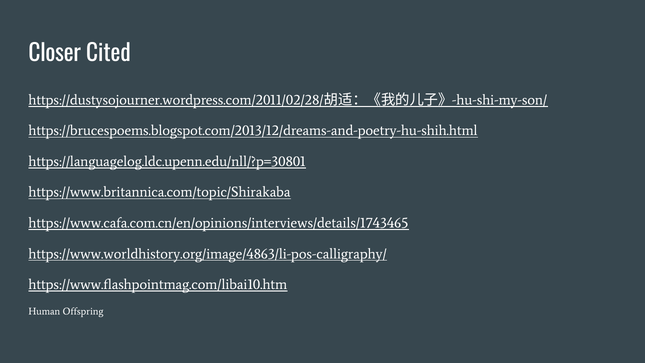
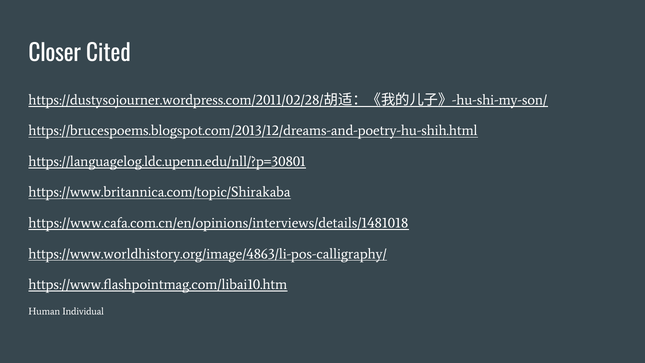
https://www.cafa.com.cn/en/opinions/interviews/details/1743465: https://www.cafa.com.cn/en/opinions/interviews/details/1743465 -> https://www.cafa.com.cn/en/opinions/interviews/details/1481018
Offspring: Offspring -> Individual
